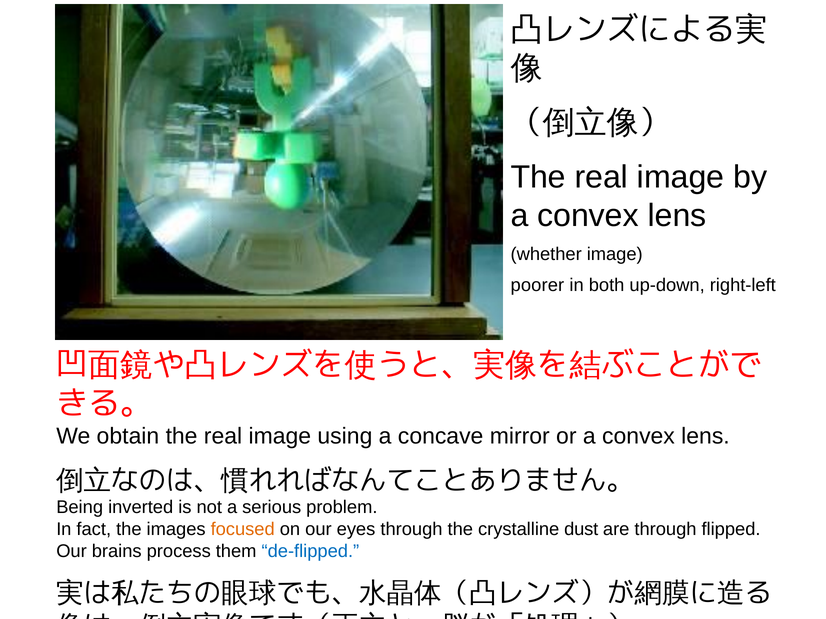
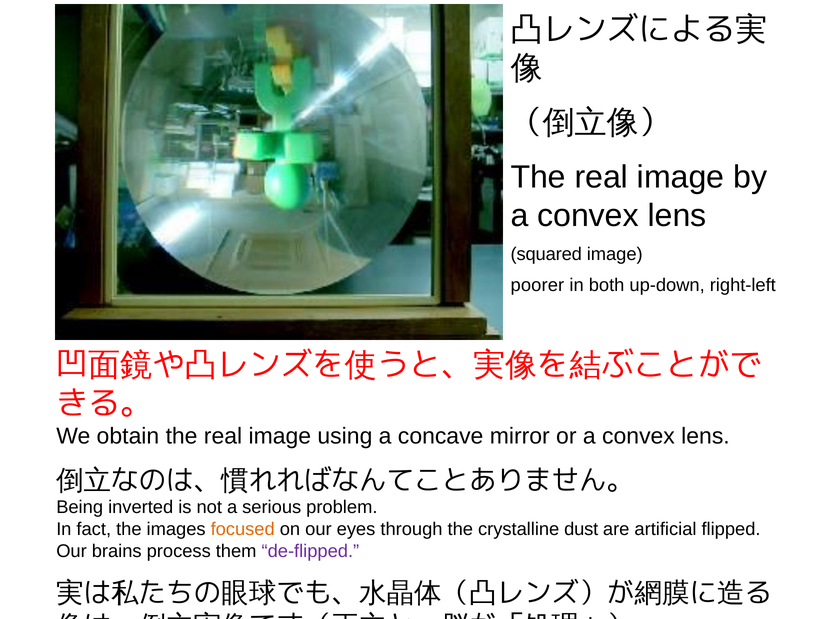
whether: whether -> squared
are through: through -> artificial
de-flipped colour: blue -> purple
